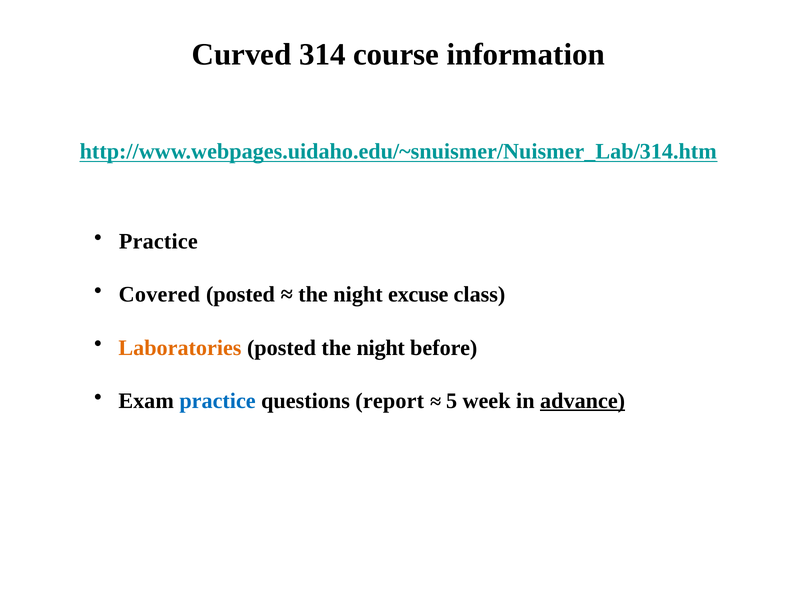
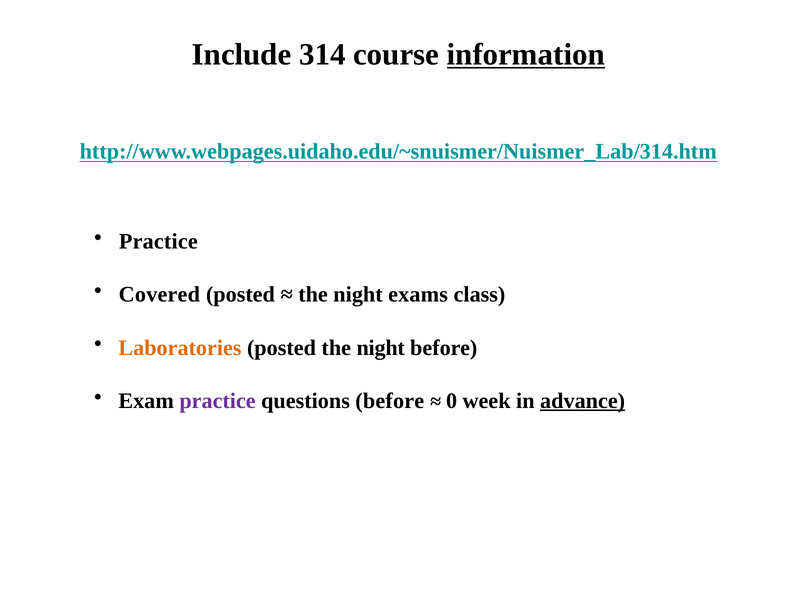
Curved: Curved -> Include
information underline: none -> present
excuse: excuse -> exams
practice at (218, 401) colour: blue -> purple
questions report: report -> before
5: 5 -> 0
